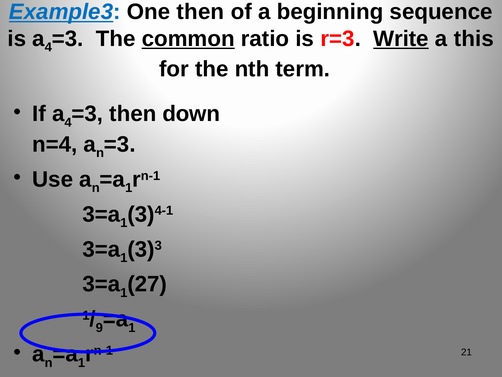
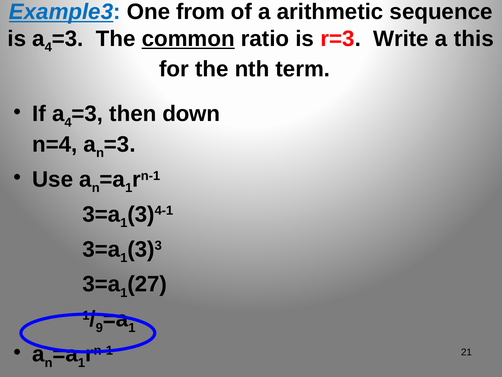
One then: then -> from
beginning: beginning -> arithmetic
Write underline: present -> none
